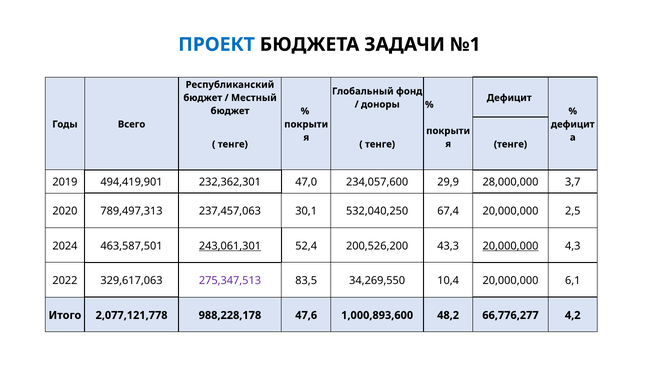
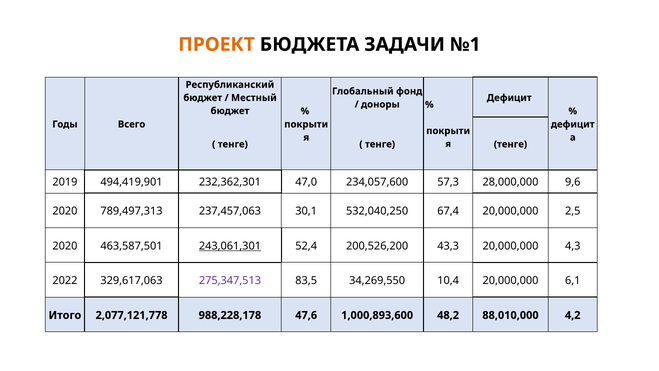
ПРОЕКТ colour: blue -> orange
29,9: 29,9 -> 57,3
3,7: 3,7 -> 9,6
2024 at (65, 246): 2024 -> 2020
20,000,000 at (510, 246) underline: present -> none
66,776,277: 66,776,277 -> 88,010,000
